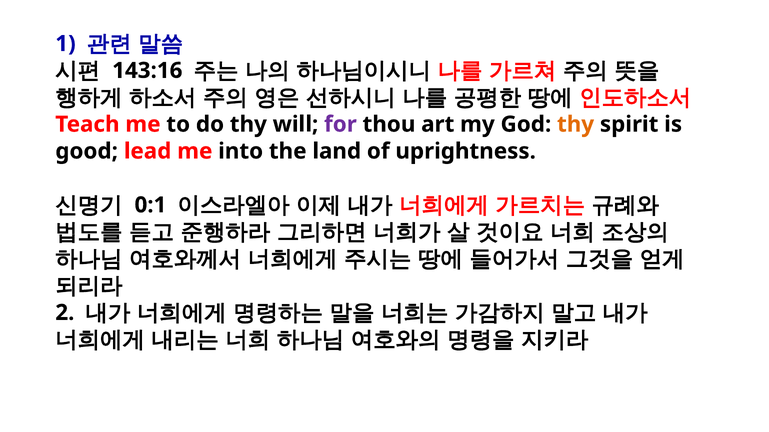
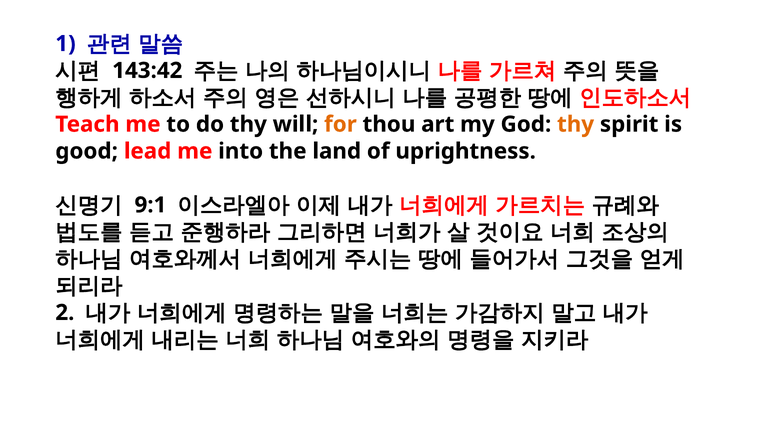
143:16: 143:16 -> 143:42
for colour: purple -> orange
0:1: 0:1 -> 9:1
